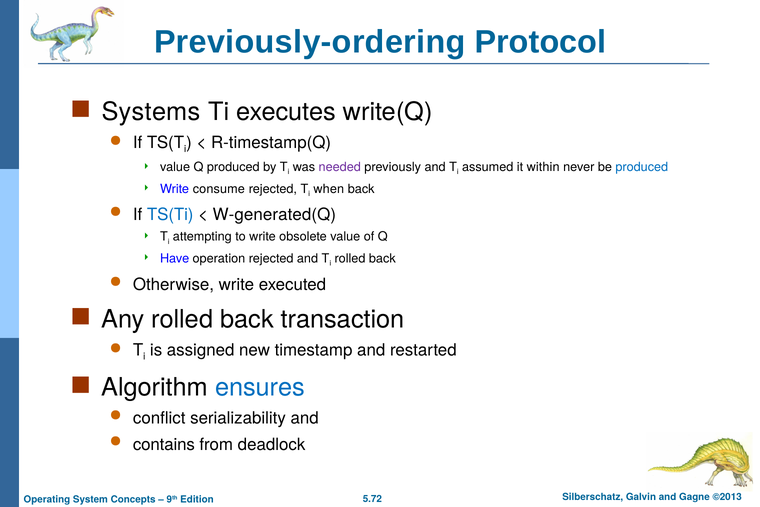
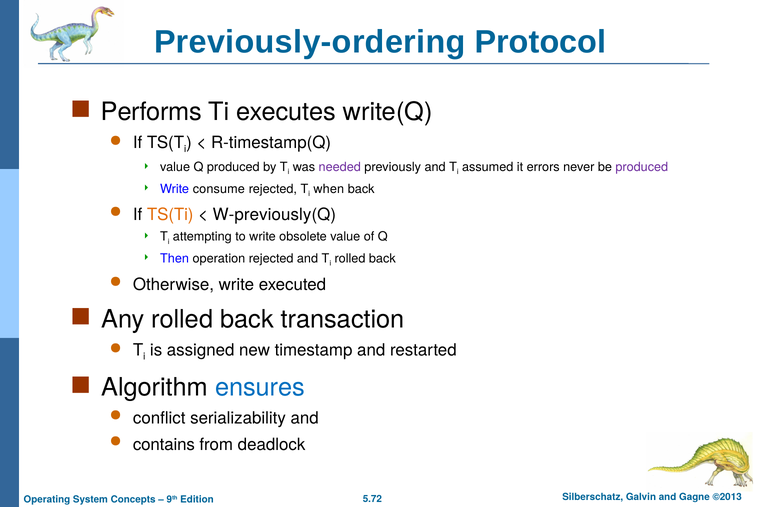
Systems: Systems -> Performs
within: within -> errors
produced at (642, 167) colour: blue -> purple
TS(Ti colour: blue -> orange
W-generated(Q: W-generated(Q -> W-previously(Q
Have: Have -> Then
